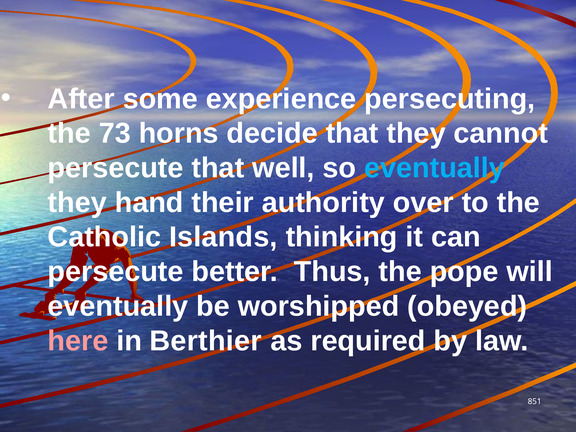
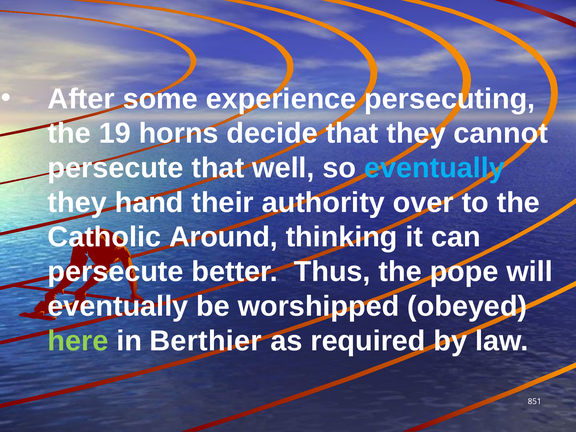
73: 73 -> 19
Islands: Islands -> Around
here colour: pink -> light green
